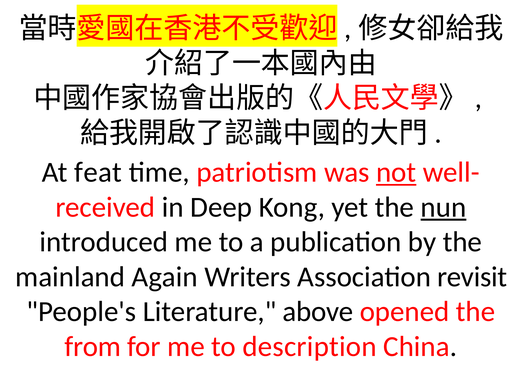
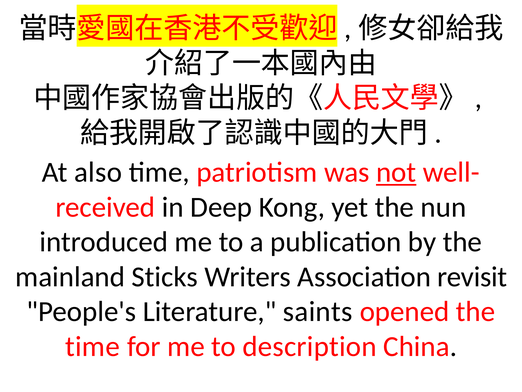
feat: feat -> also
nun underline: present -> none
Again: Again -> Sticks
above: above -> saints
from at (93, 346): from -> time
